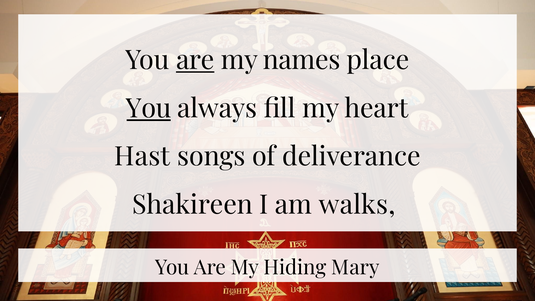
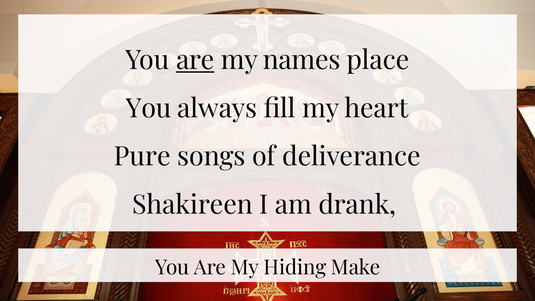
You at (149, 109) underline: present -> none
Hast: Hast -> Pure
walks: walks -> drank
Mary: Mary -> Make
